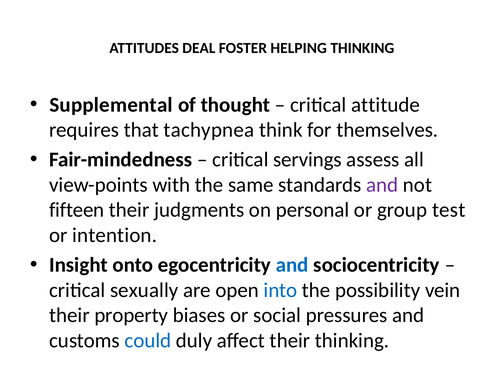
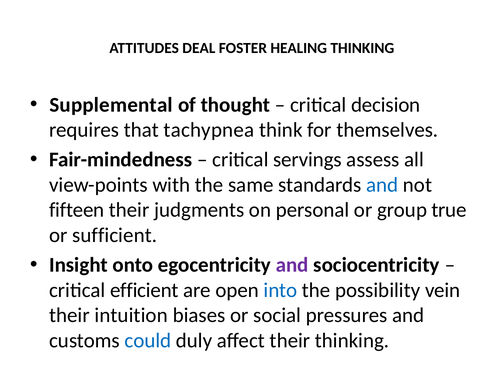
HELPING: HELPING -> HEALING
attitude: attitude -> decision
and at (382, 185) colour: purple -> blue
test: test -> true
intention: intention -> sufficient
and at (292, 265) colour: blue -> purple
sexually: sexually -> efficient
property: property -> intuition
